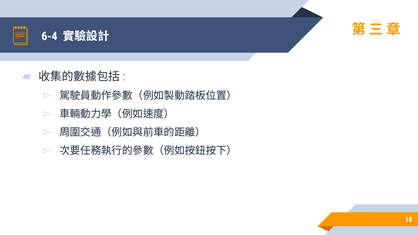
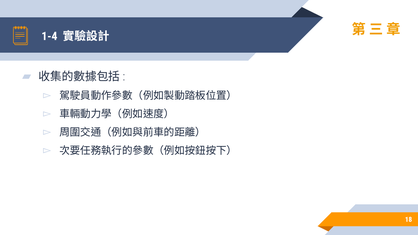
6-4: 6-4 -> 1-4
